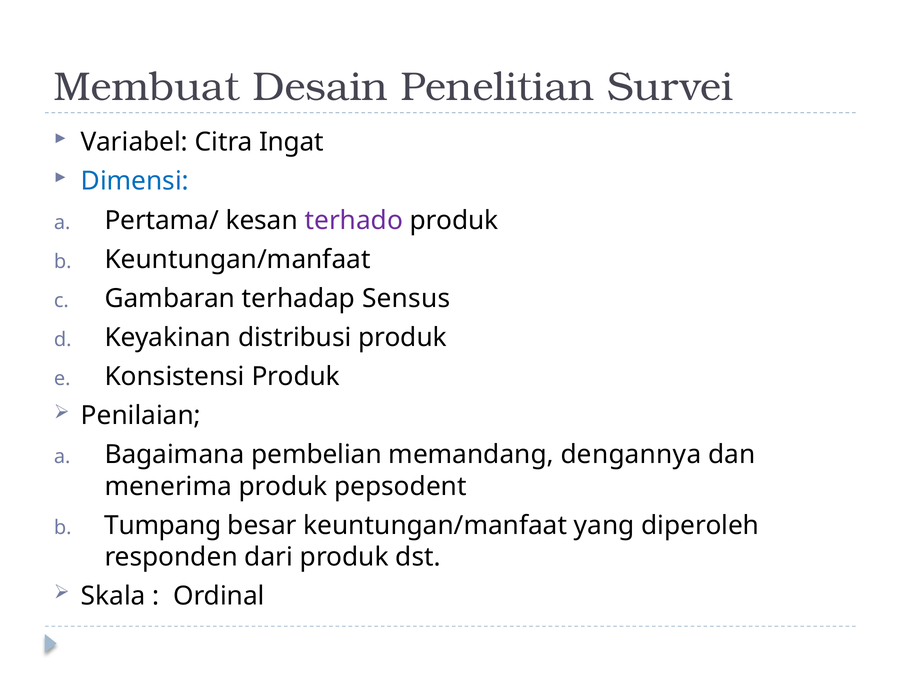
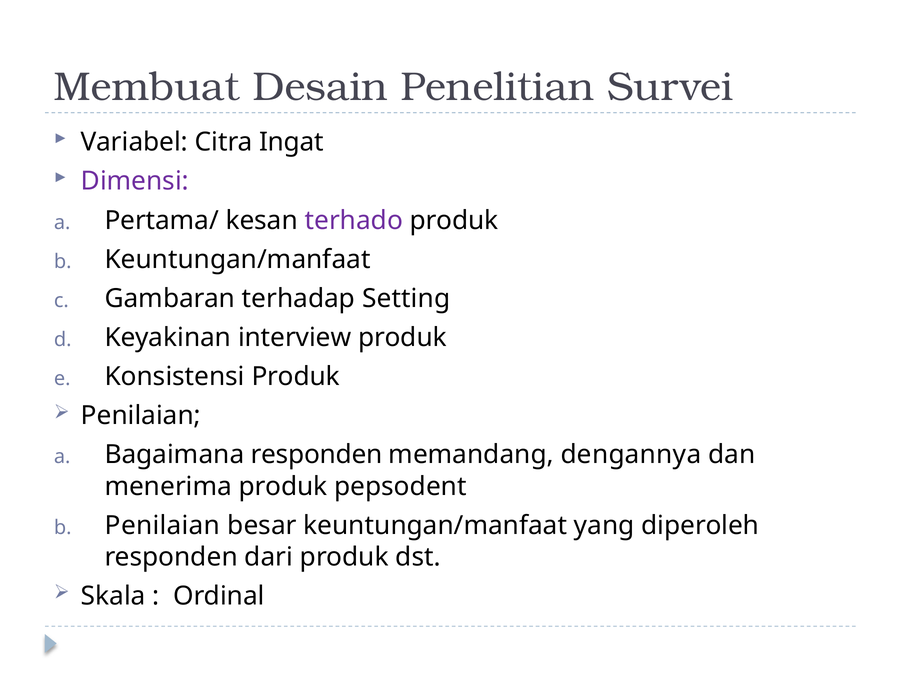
Dimensi colour: blue -> purple
Sensus: Sensus -> Setting
distribusi: distribusi -> interview
Bagaimana pembelian: pembelian -> responden
Tumpang at (163, 525): Tumpang -> Penilaian
